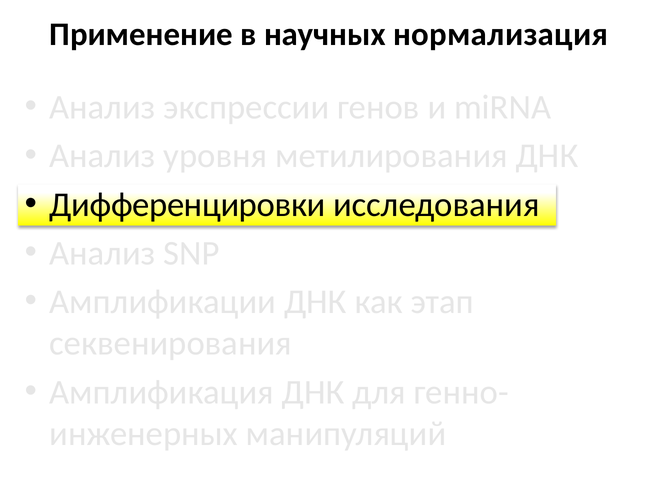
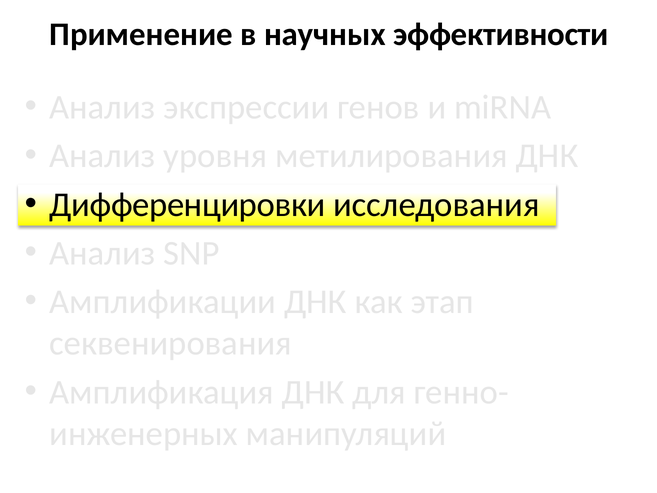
нормализация: нормализация -> эффективности
